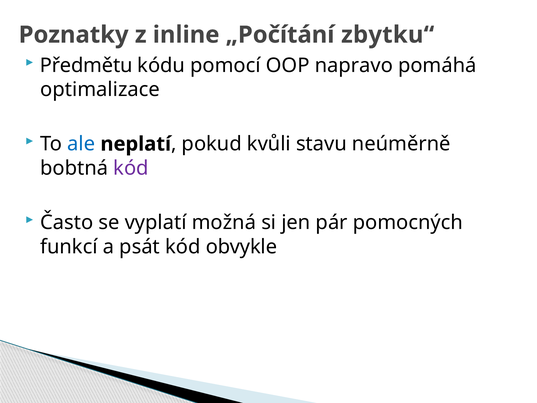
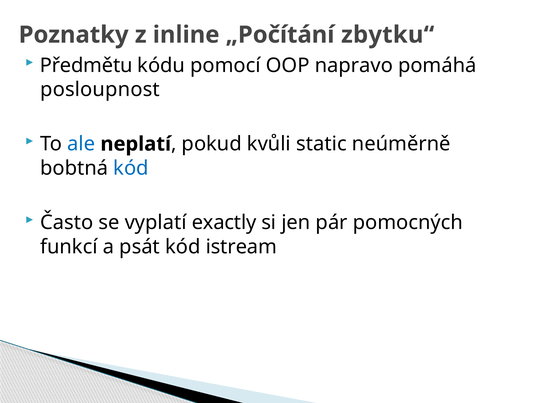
optimalizace: optimalizace -> posloupnost
stavu: stavu -> static
kód at (131, 168) colour: purple -> blue
možná: možná -> exactly
obvykle: obvykle -> istream
